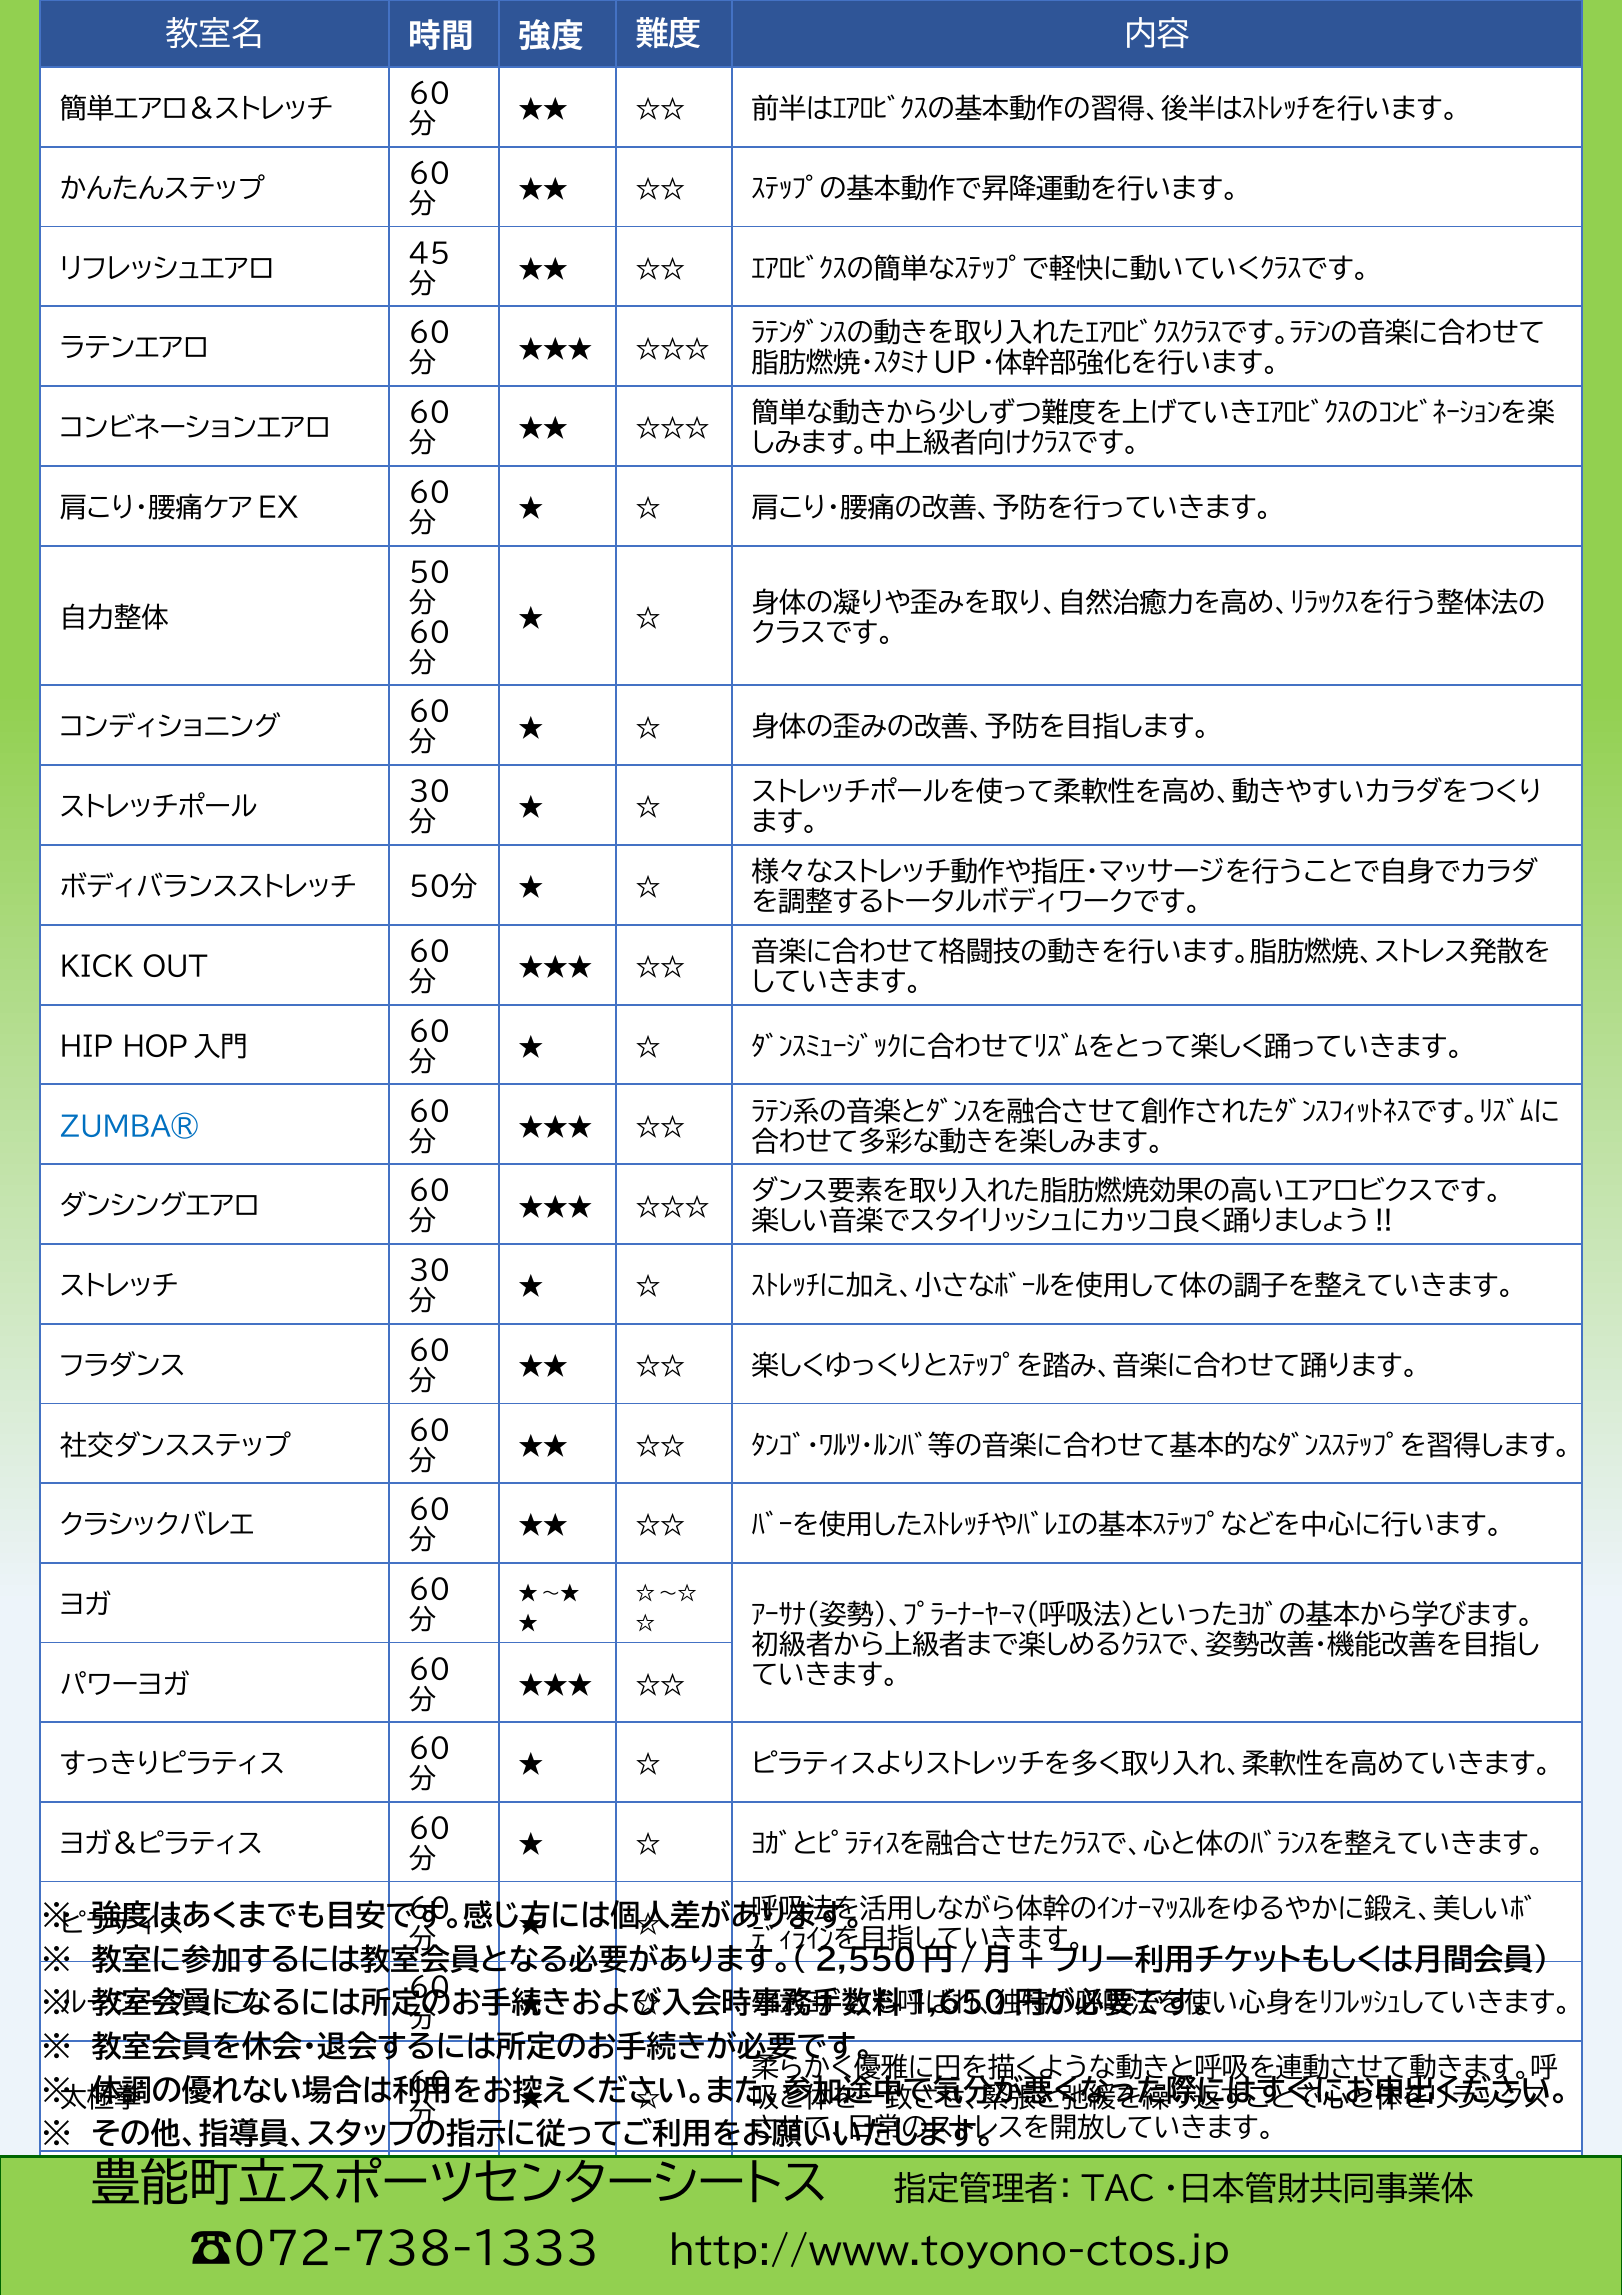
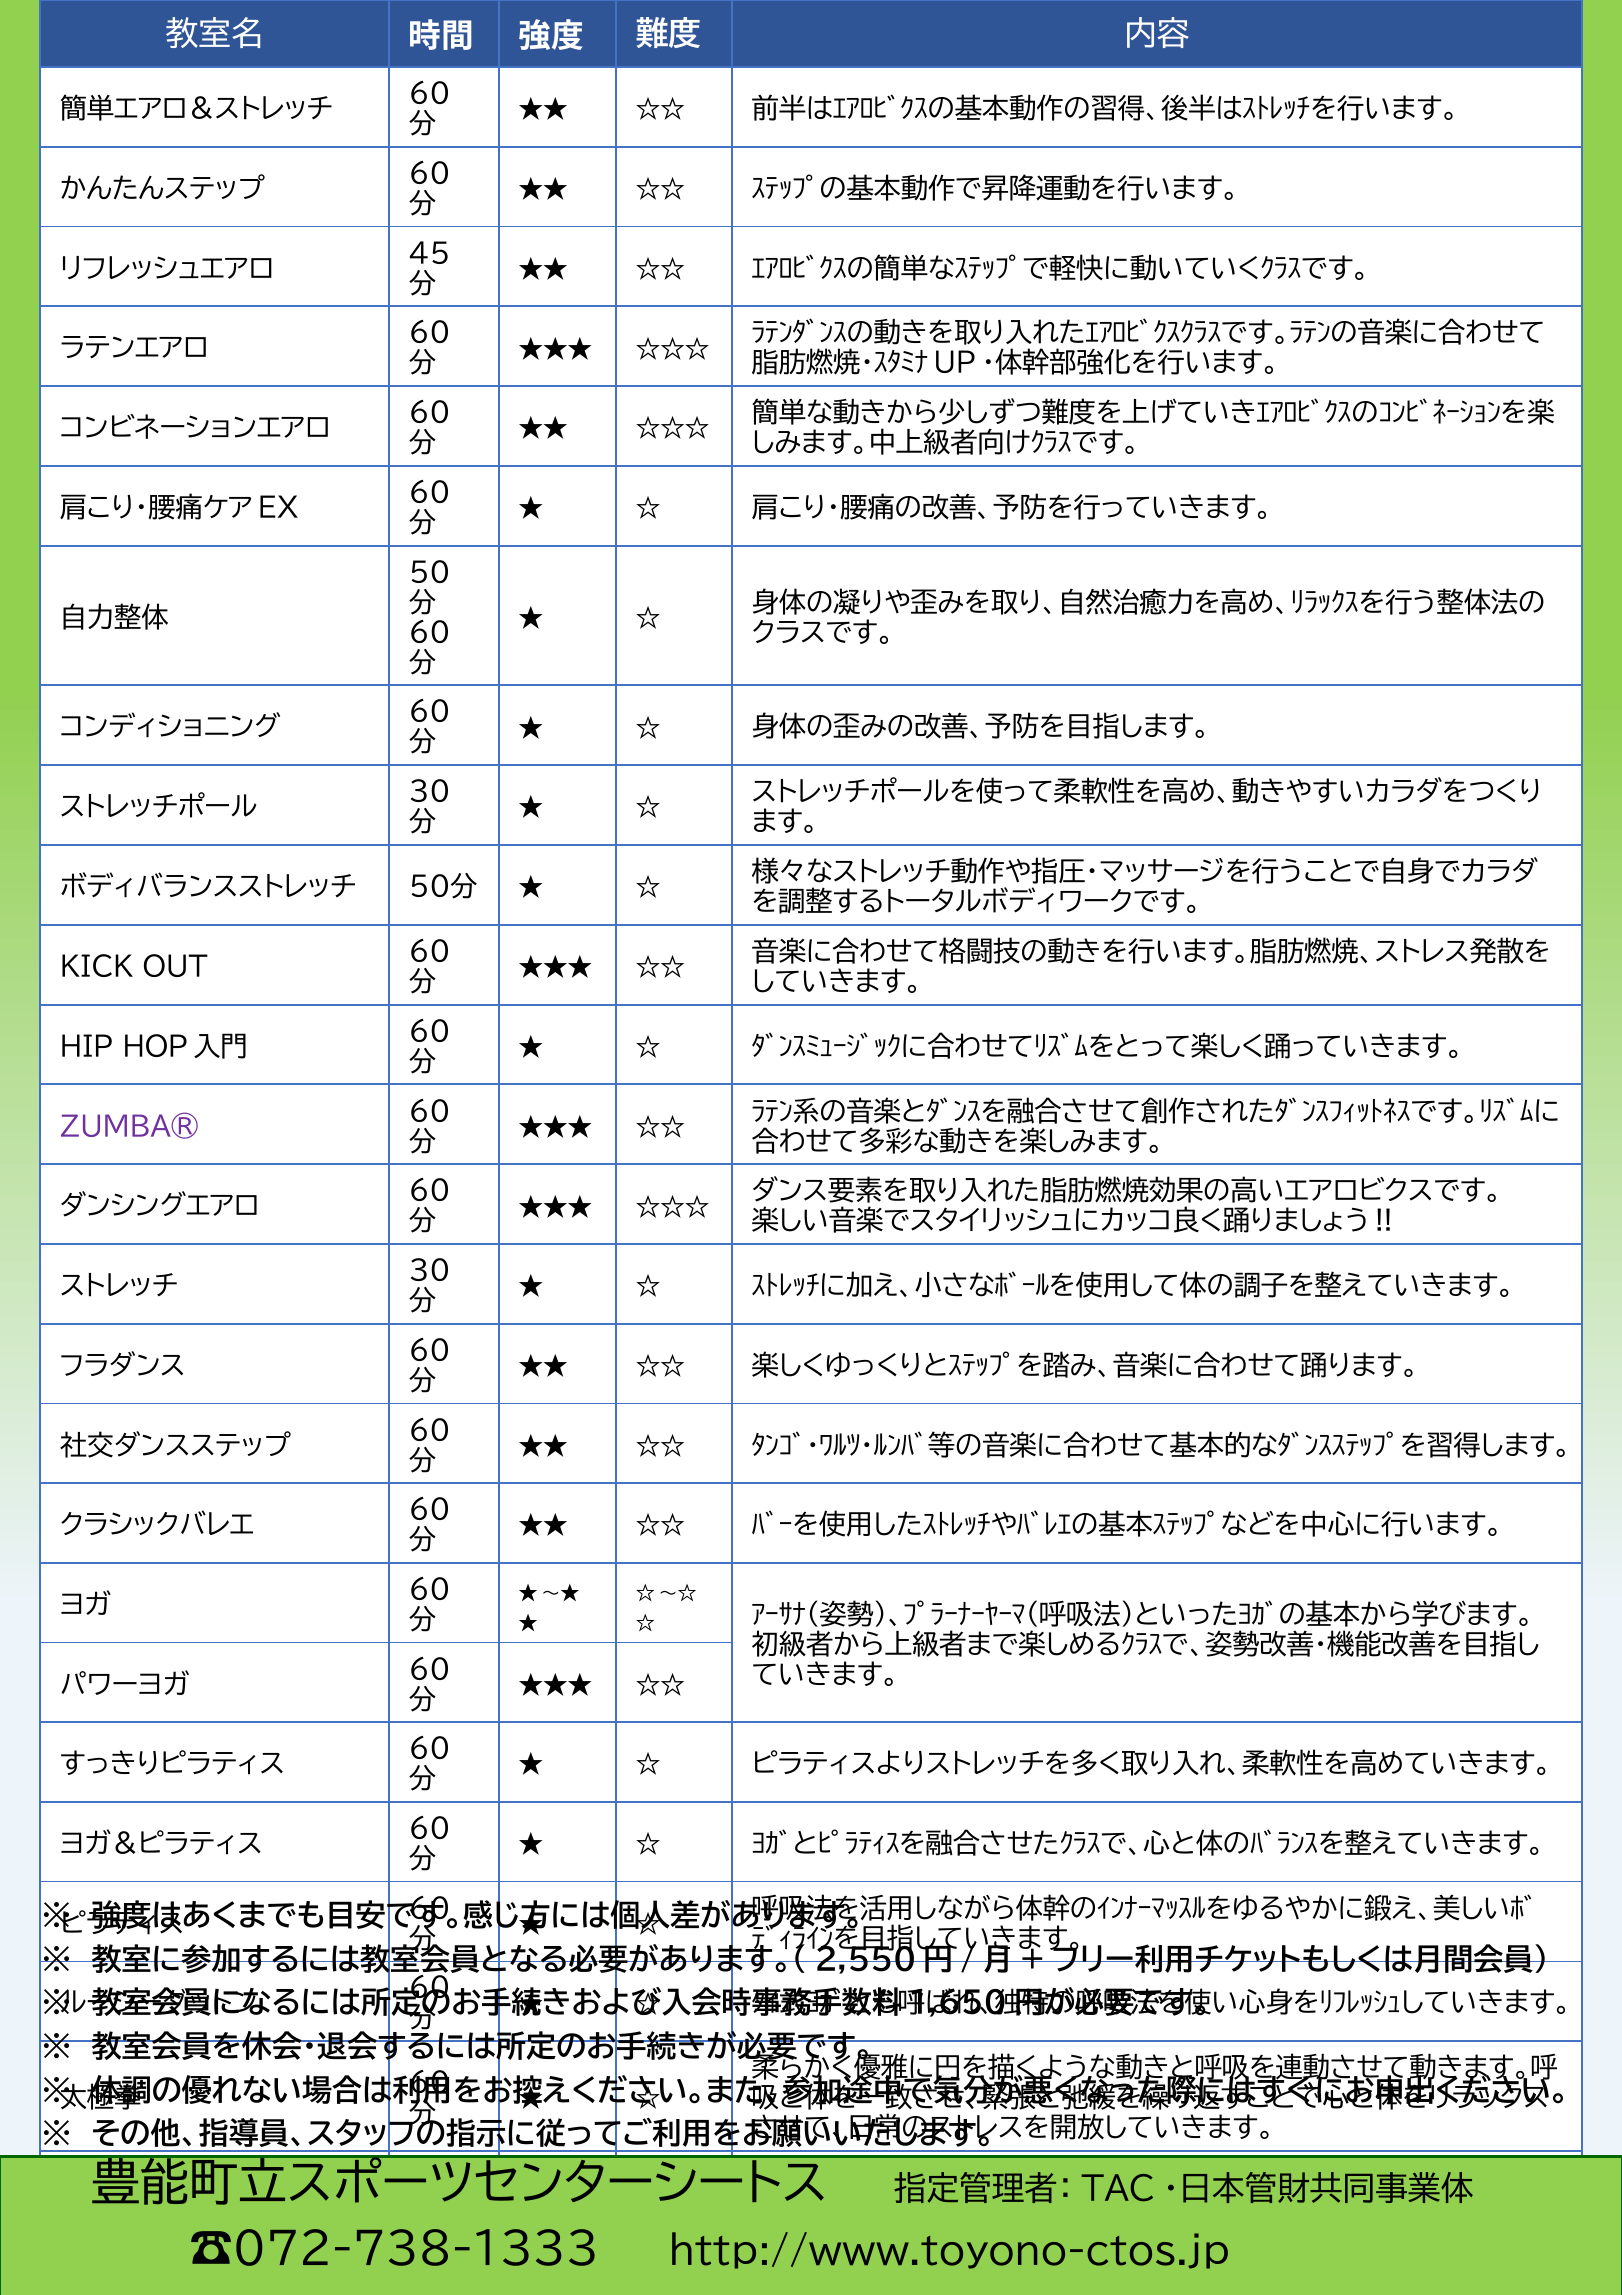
ZUMBA® colour: blue -> purple
